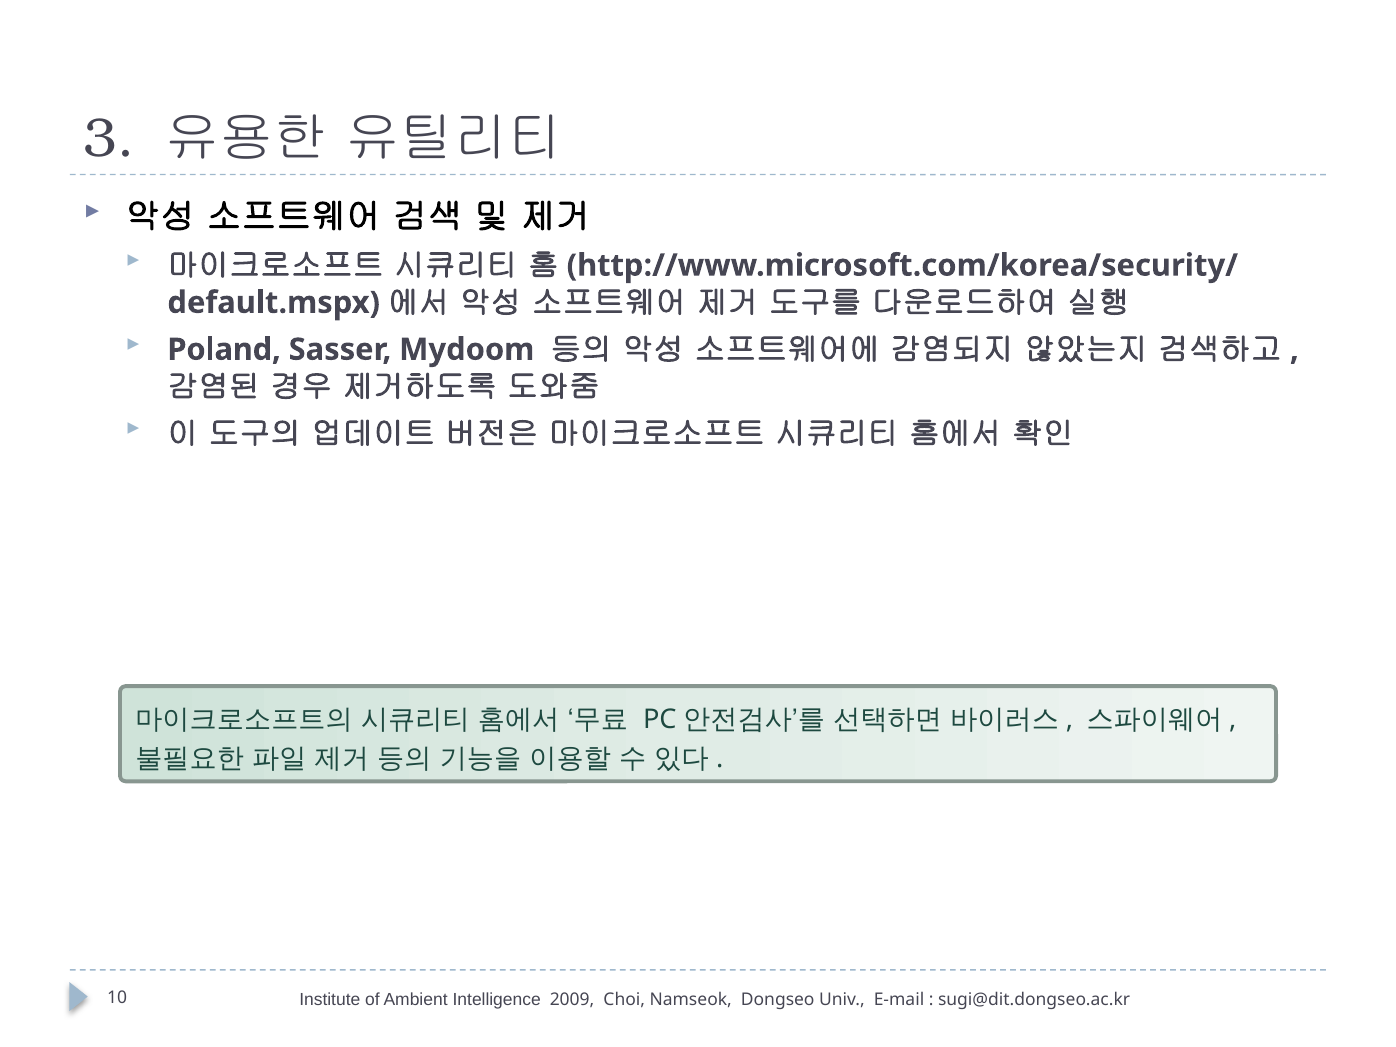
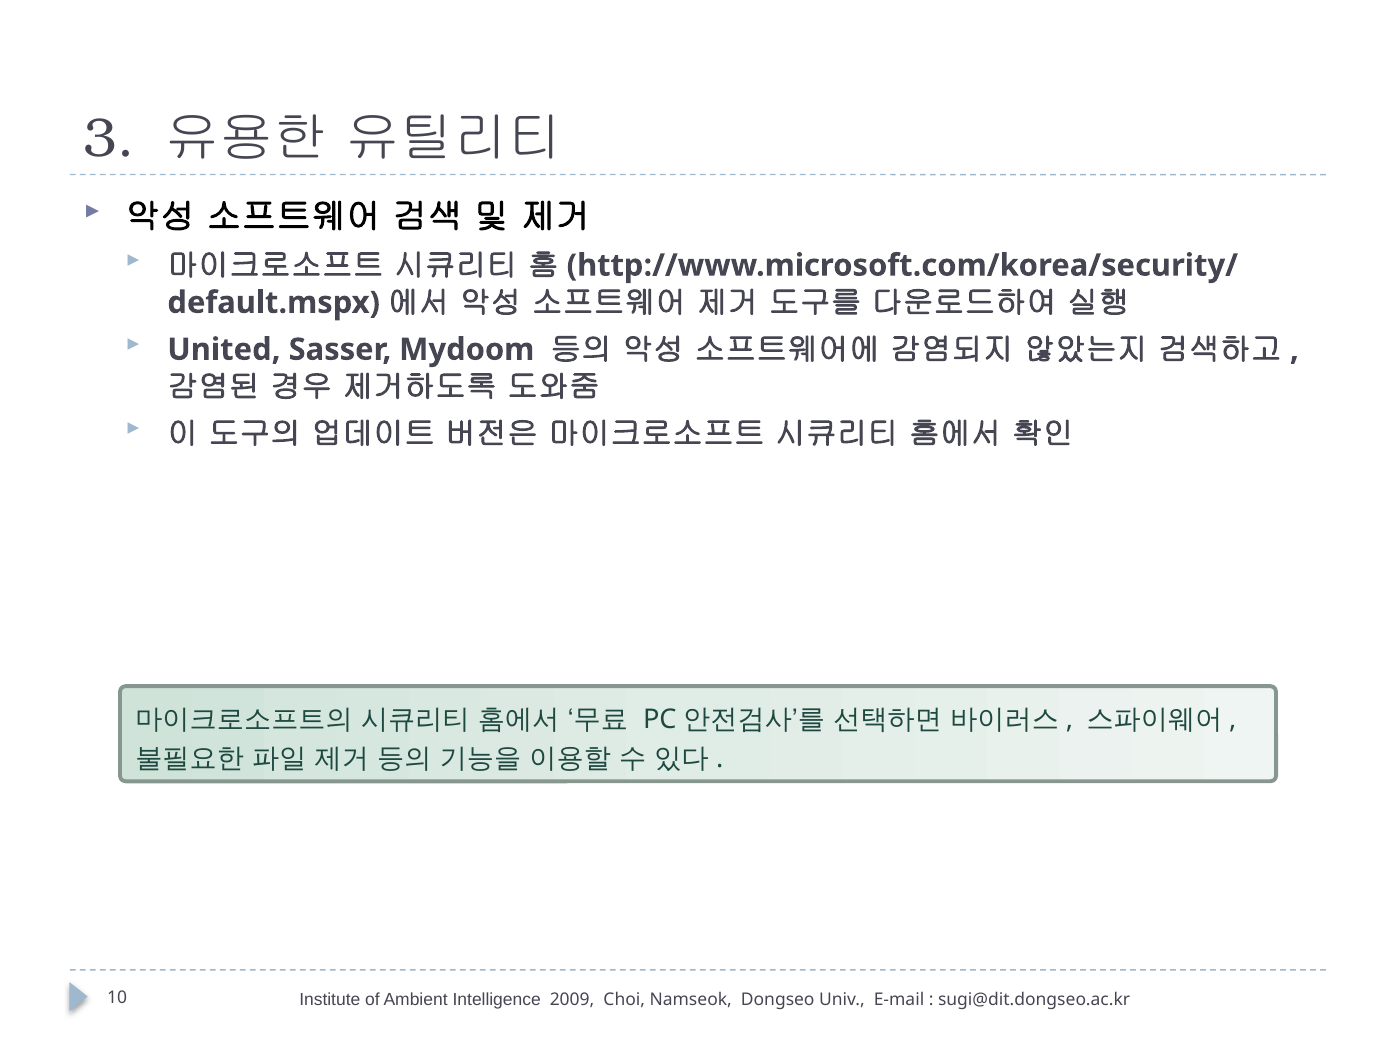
Poland: Poland -> United
